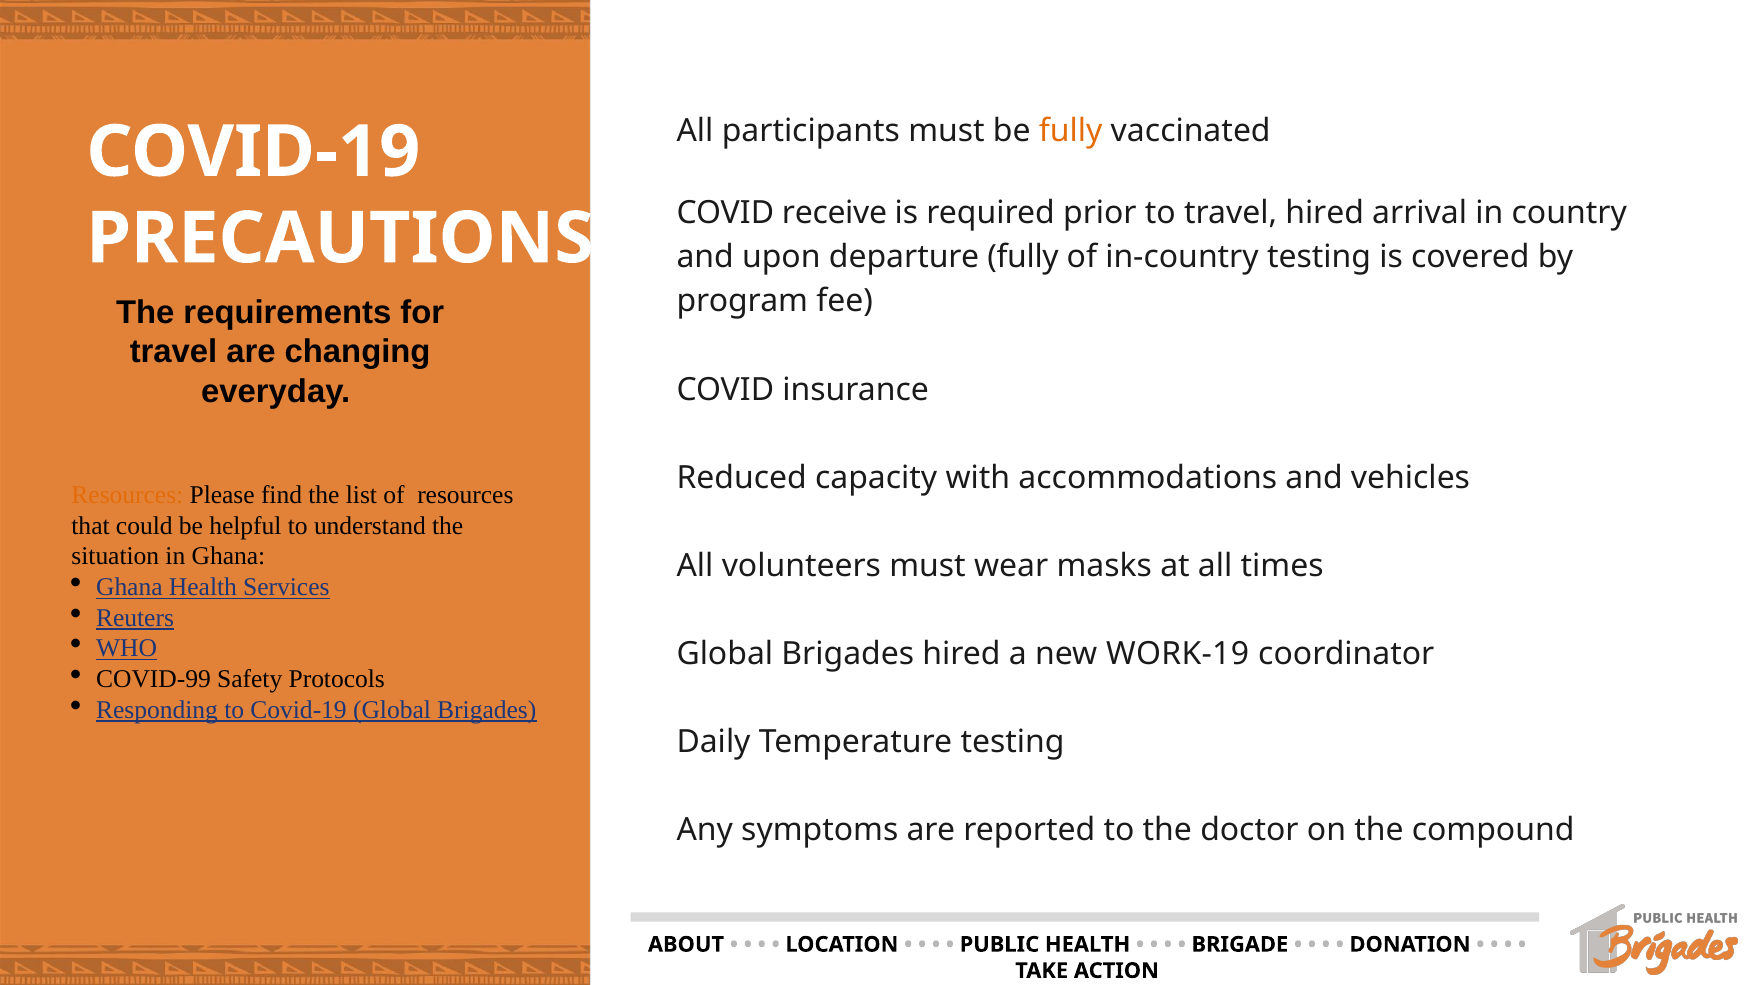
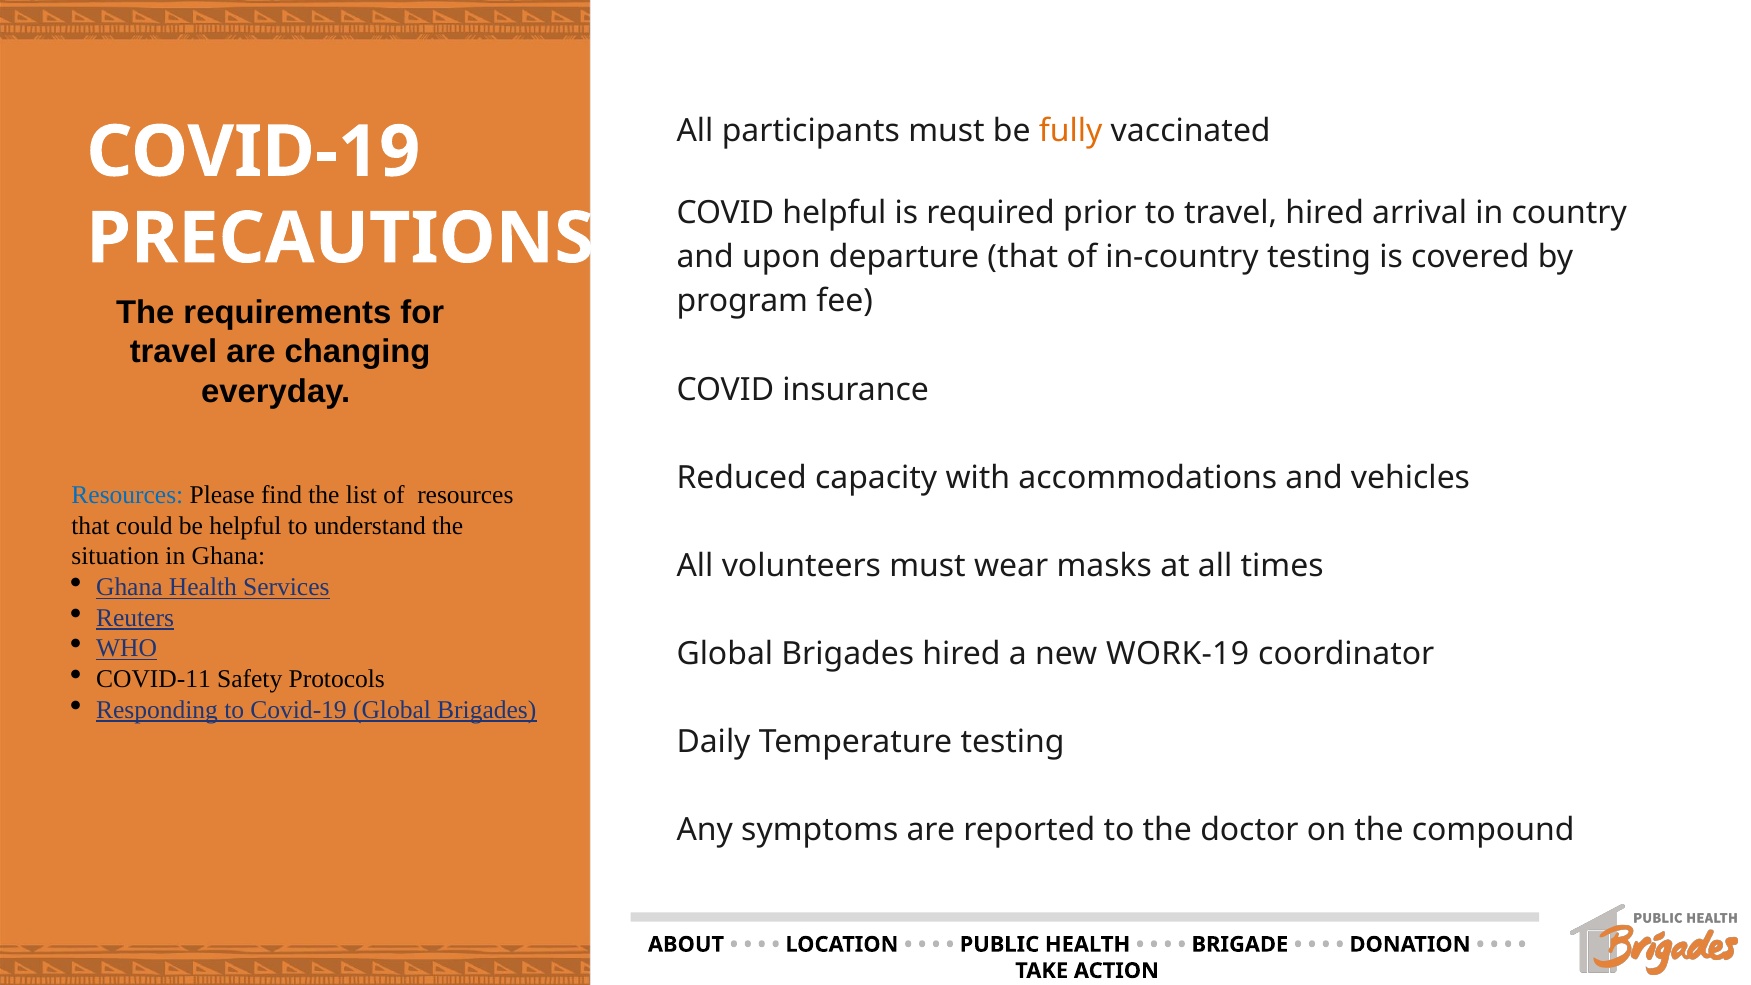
COVID receive: receive -> helpful
departure fully: fully -> that
Resources at (127, 495) colour: orange -> blue
COVID-99: COVID-99 -> COVID-11
